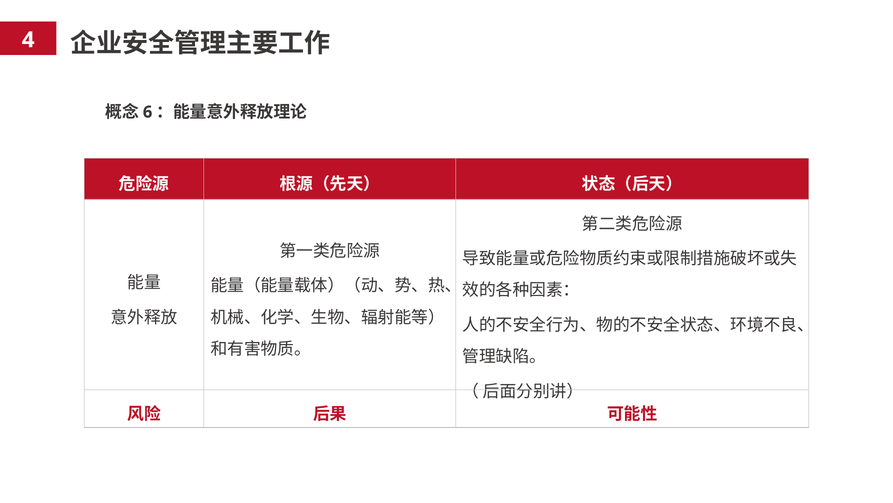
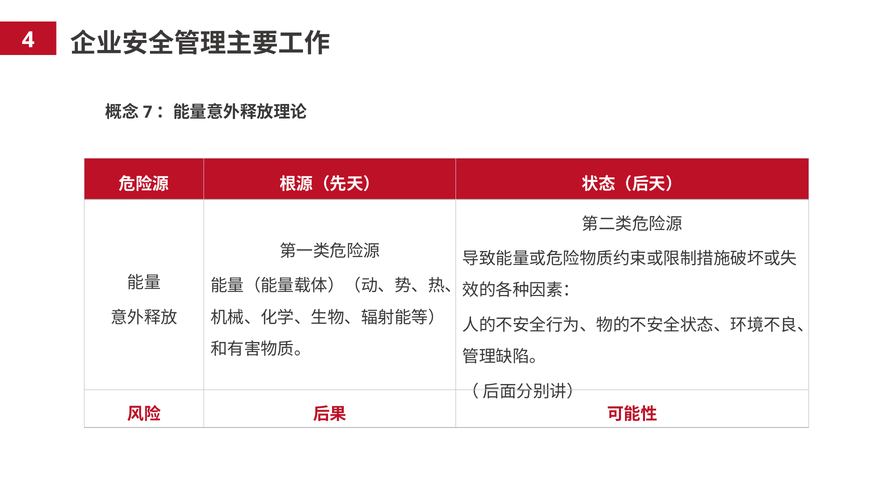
6: 6 -> 7
